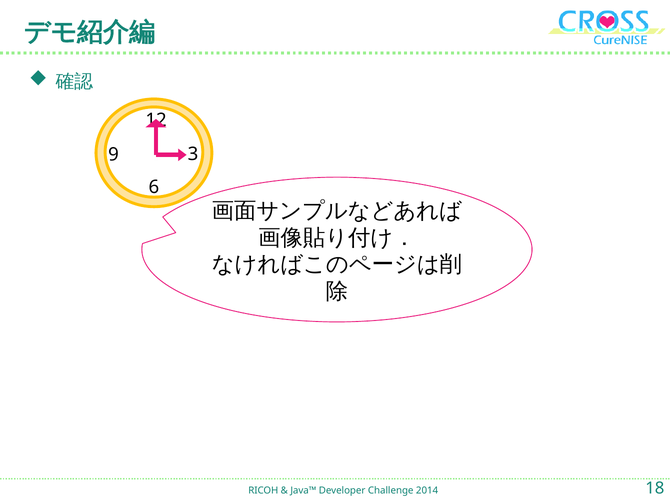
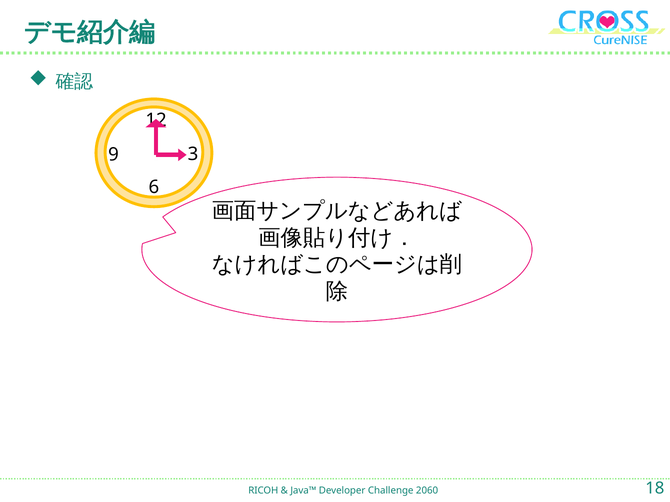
2014: 2014 -> 2060
